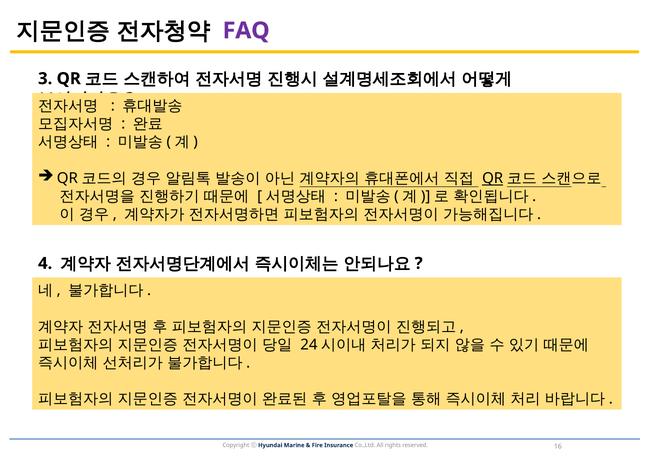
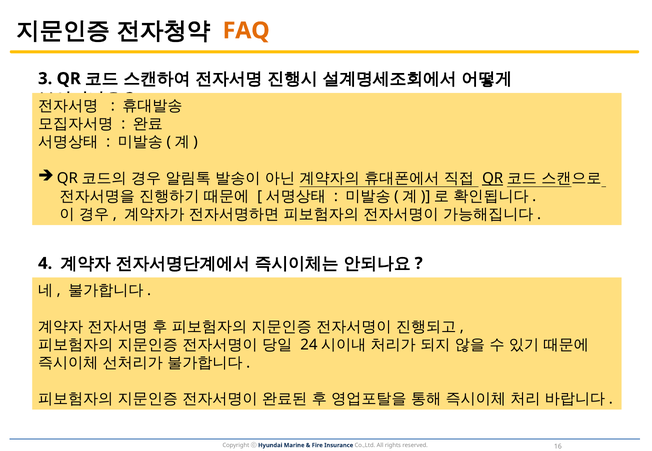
FAQ colour: purple -> orange
